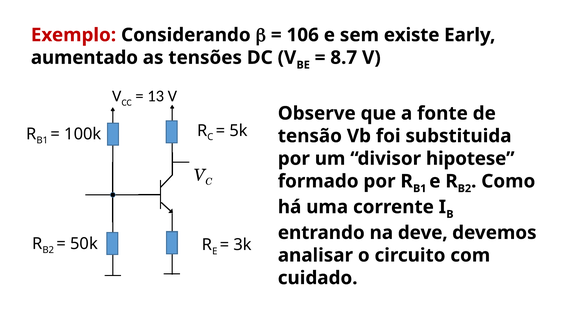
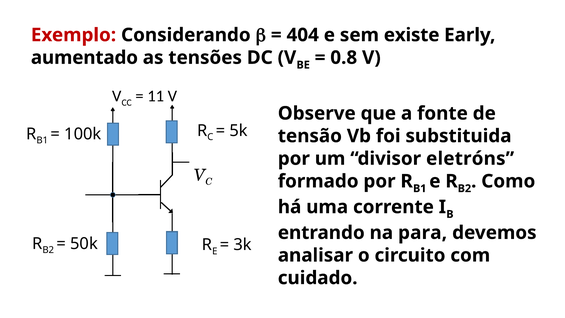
106: 106 -> 404
8.7: 8.7 -> 0.8
13: 13 -> 11
hipotese: hipotese -> eletróns
deve: deve -> para
